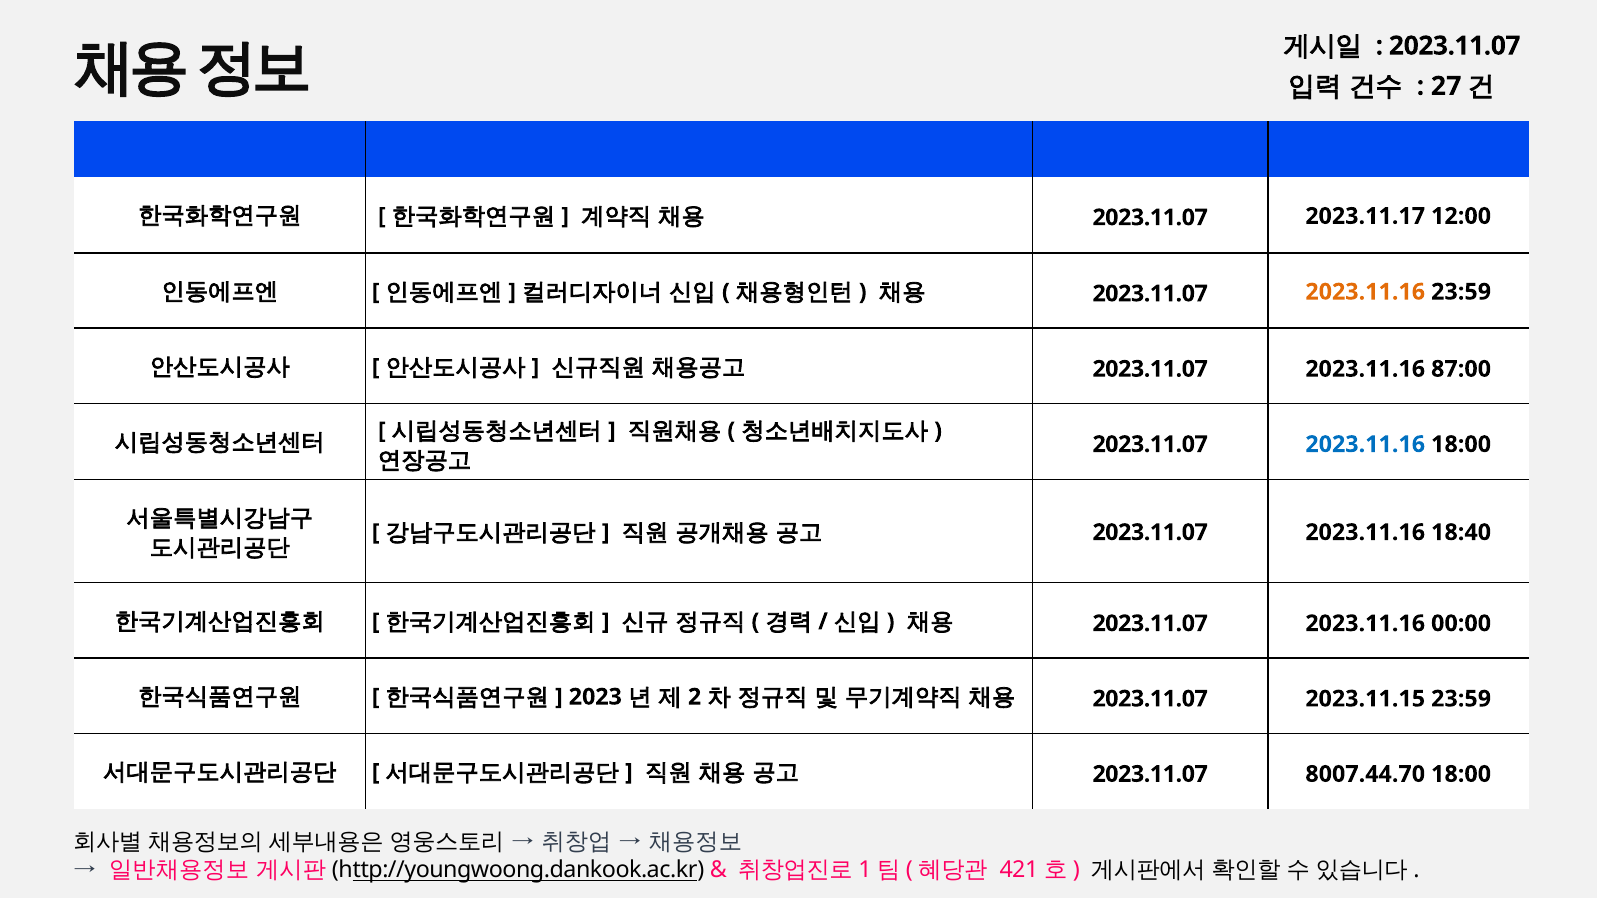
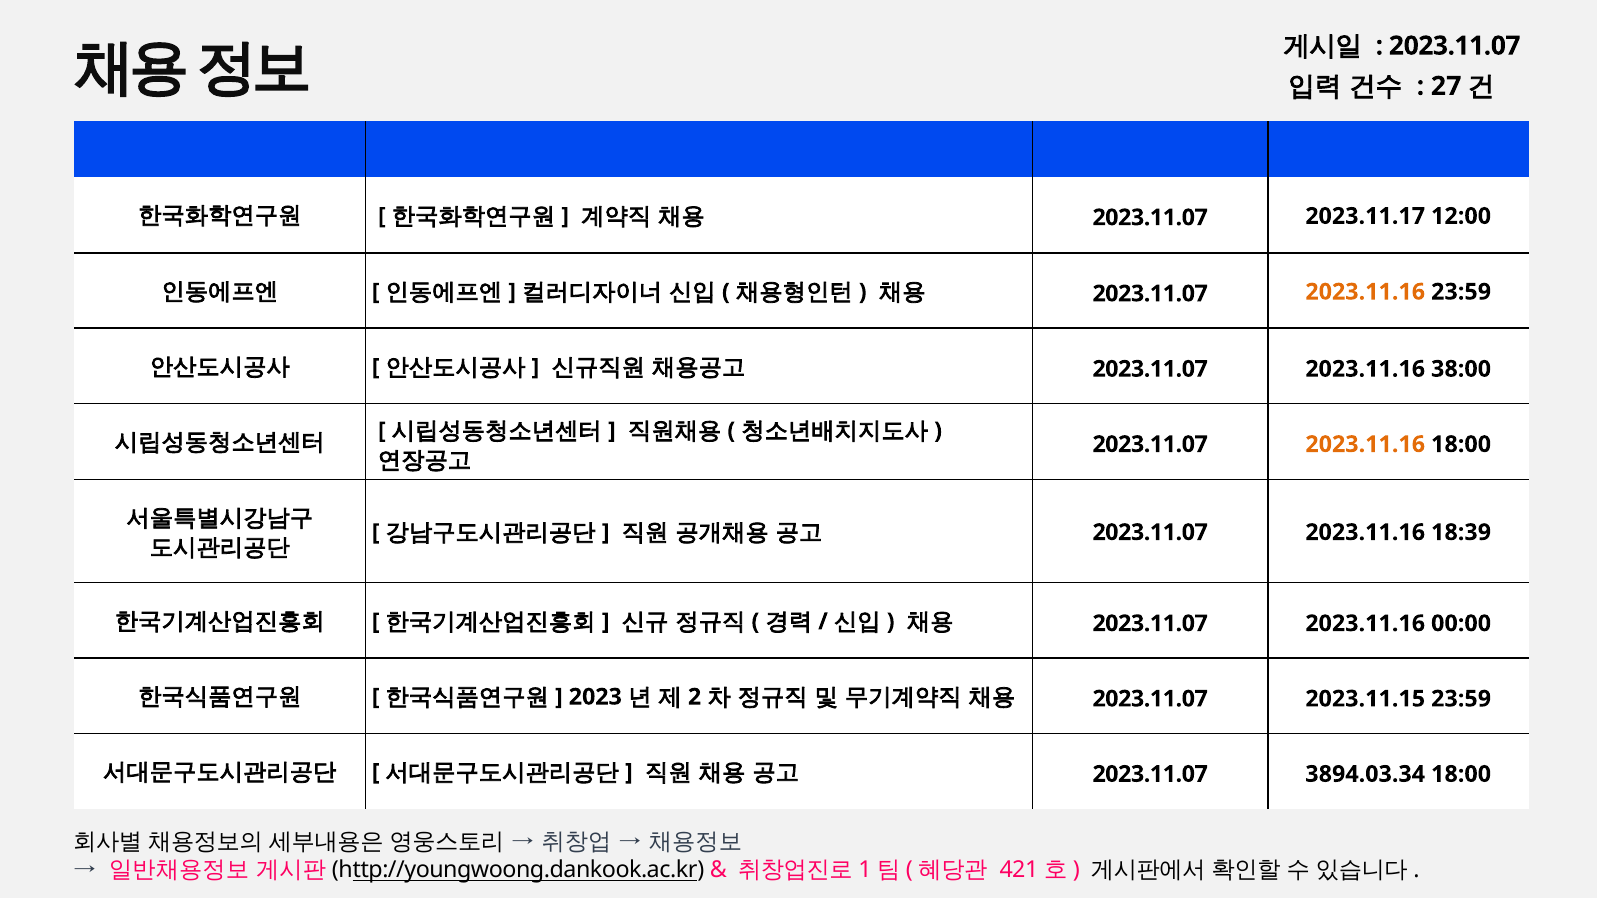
87:00: 87:00 -> 38:00
2023.11.16 at (1365, 444) colour: blue -> orange
18:40: 18:40 -> 18:39
8007.44.70: 8007.44.70 -> 3894.03.34
